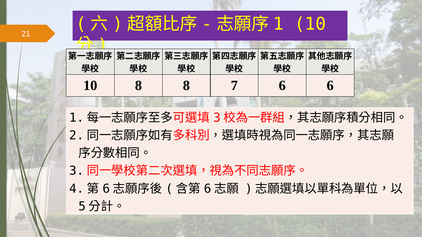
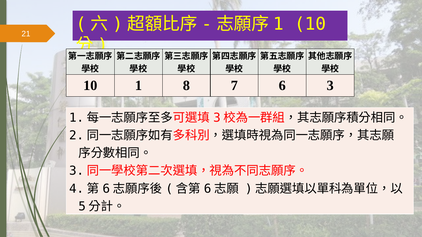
10 8: 8 -> 1
6 6: 6 -> 3
